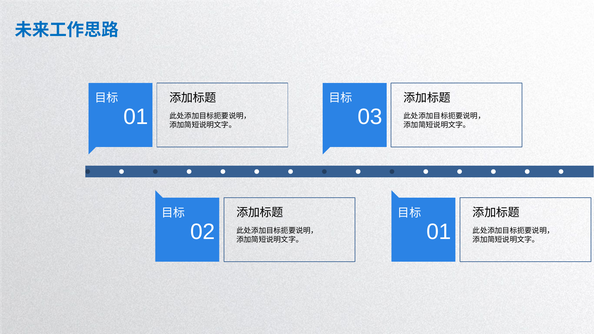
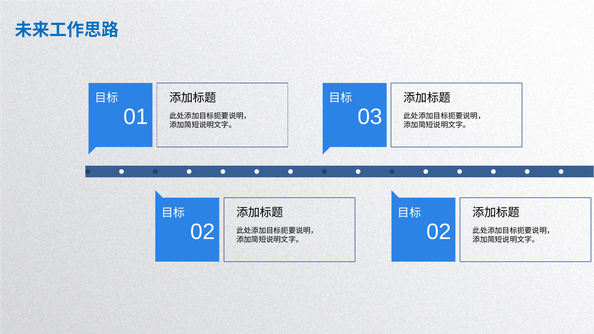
01 at (439, 232): 01 -> 02
